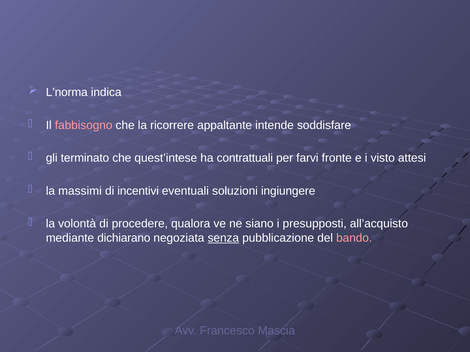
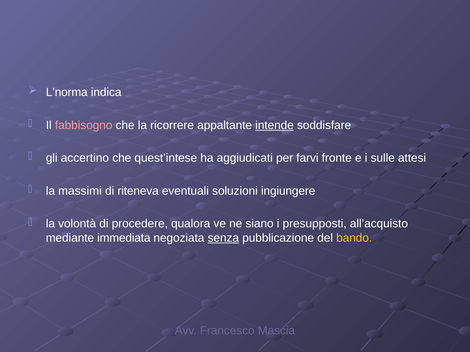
intende underline: none -> present
terminato: terminato -> accertino
contrattuali: contrattuali -> aggiudicati
visto: visto -> sulle
incentivi: incentivi -> riteneva
dichiarano: dichiarano -> immediata
bando colour: pink -> yellow
